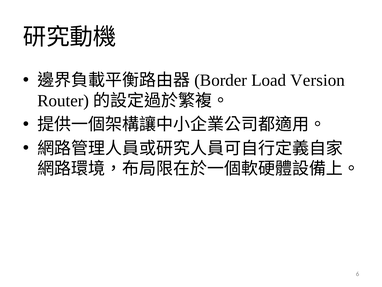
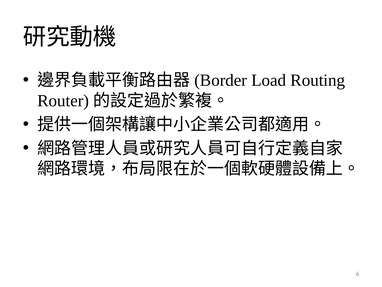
Version: Version -> Routing
